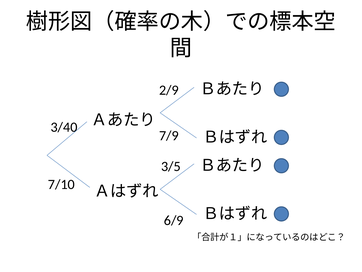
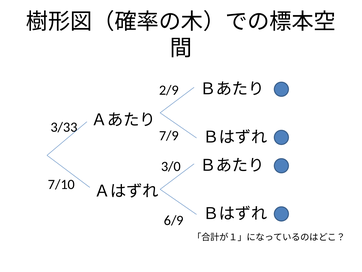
3/40: 3/40 -> 3/33
3/5: 3/5 -> 3/0
